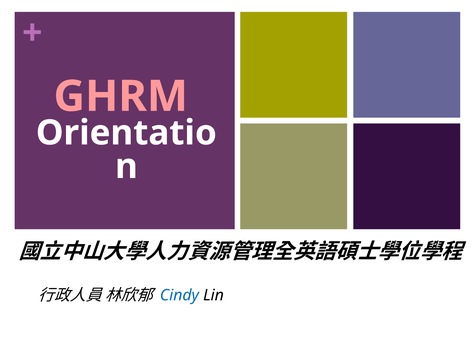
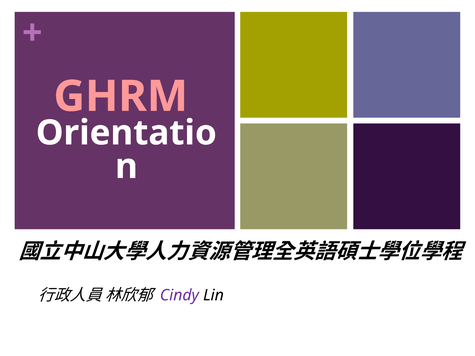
Cindy colour: blue -> purple
